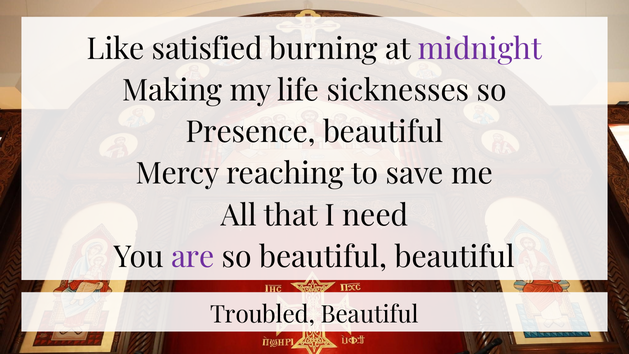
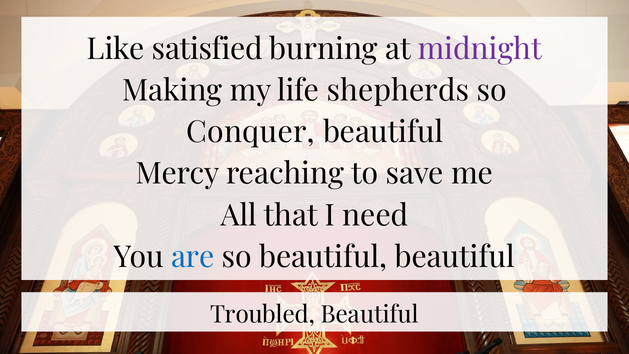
sicknesses: sicknesses -> shepherds
Presence: Presence -> Conquer
are colour: purple -> blue
